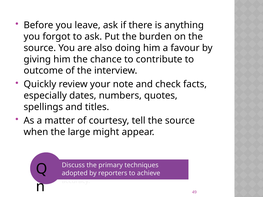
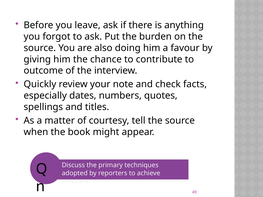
large: large -> book
